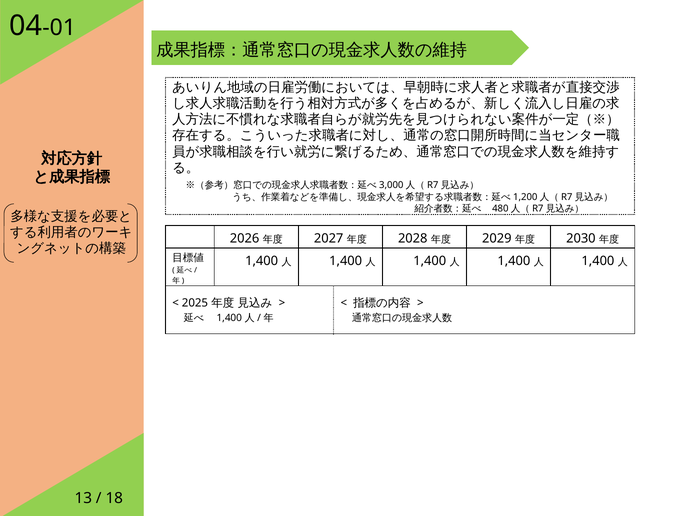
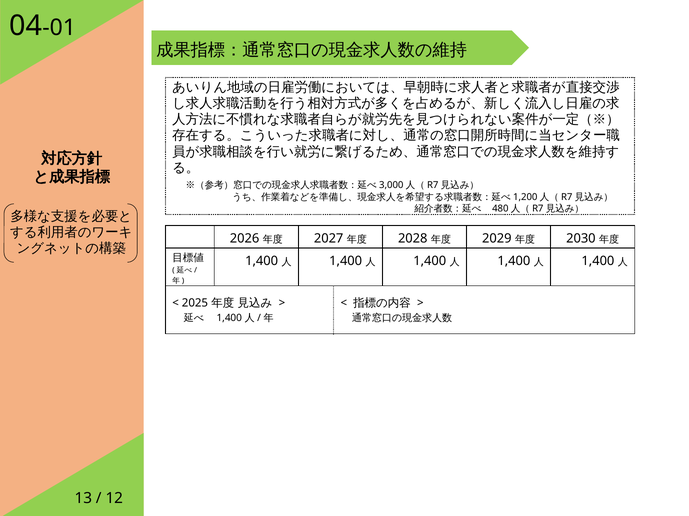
18: 18 -> 12
